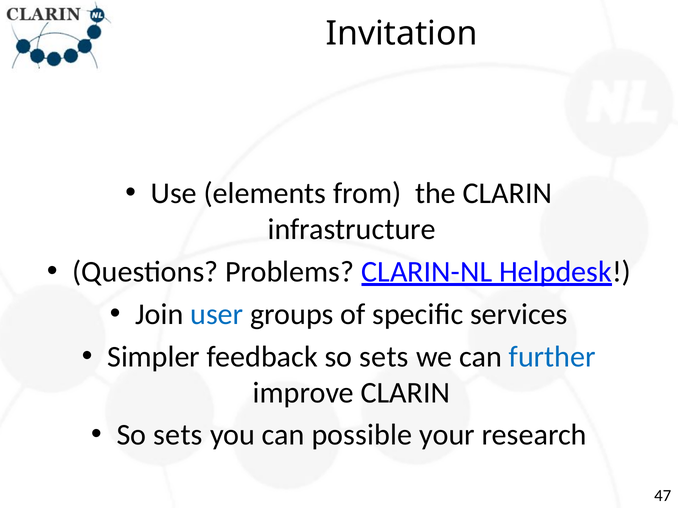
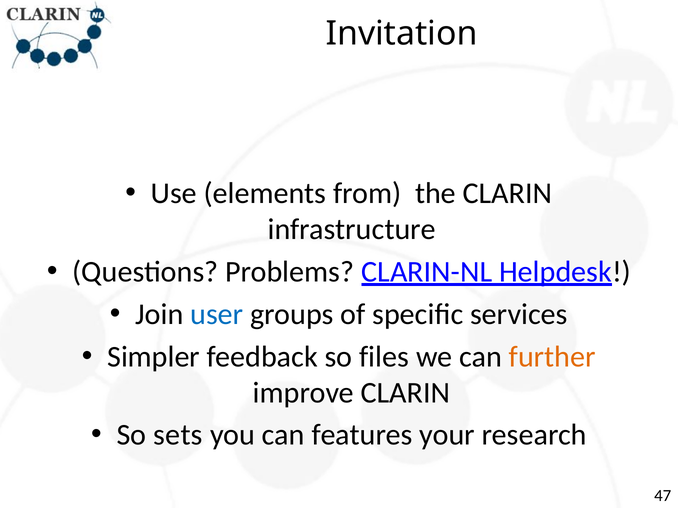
feedback so sets: sets -> files
further colour: blue -> orange
possible: possible -> features
